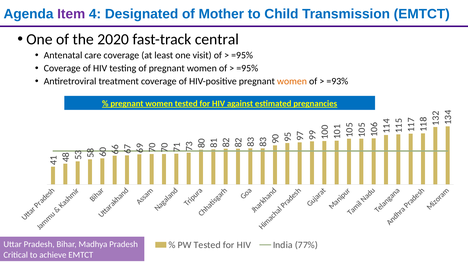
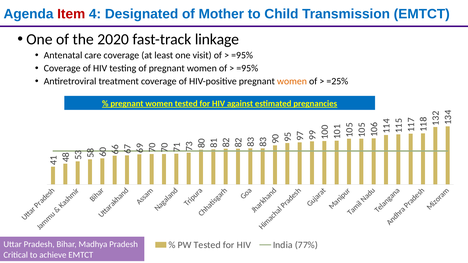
Item colour: purple -> red
central: central -> linkage
=93%: =93% -> =25%
